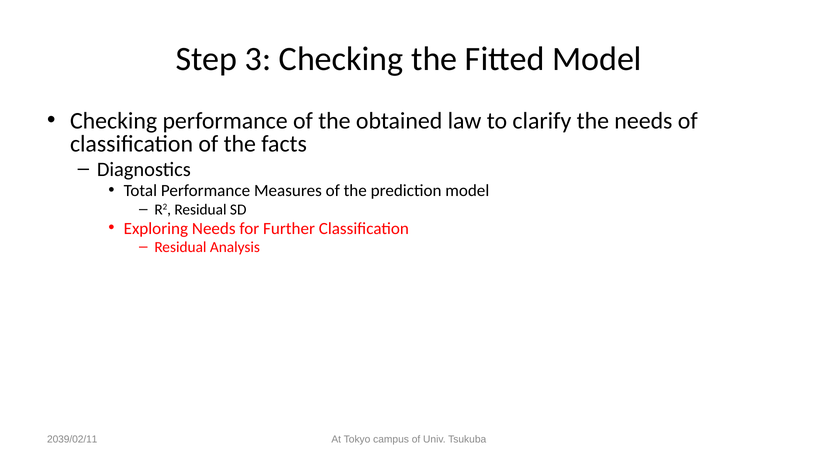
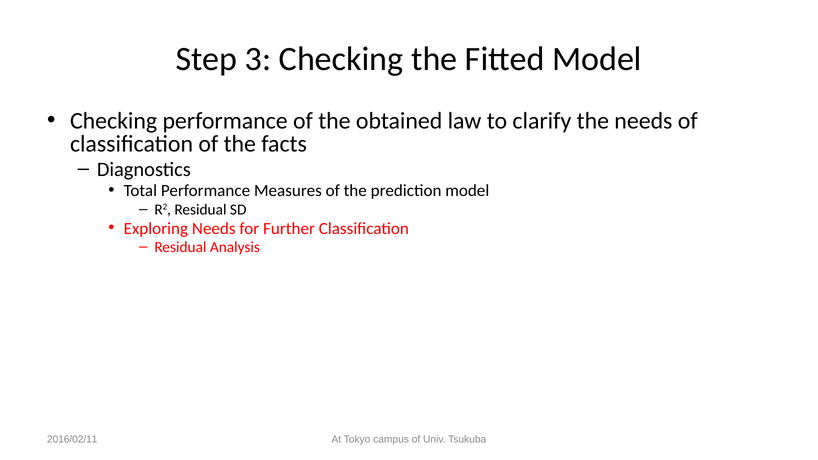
2039/02/11: 2039/02/11 -> 2016/02/11
